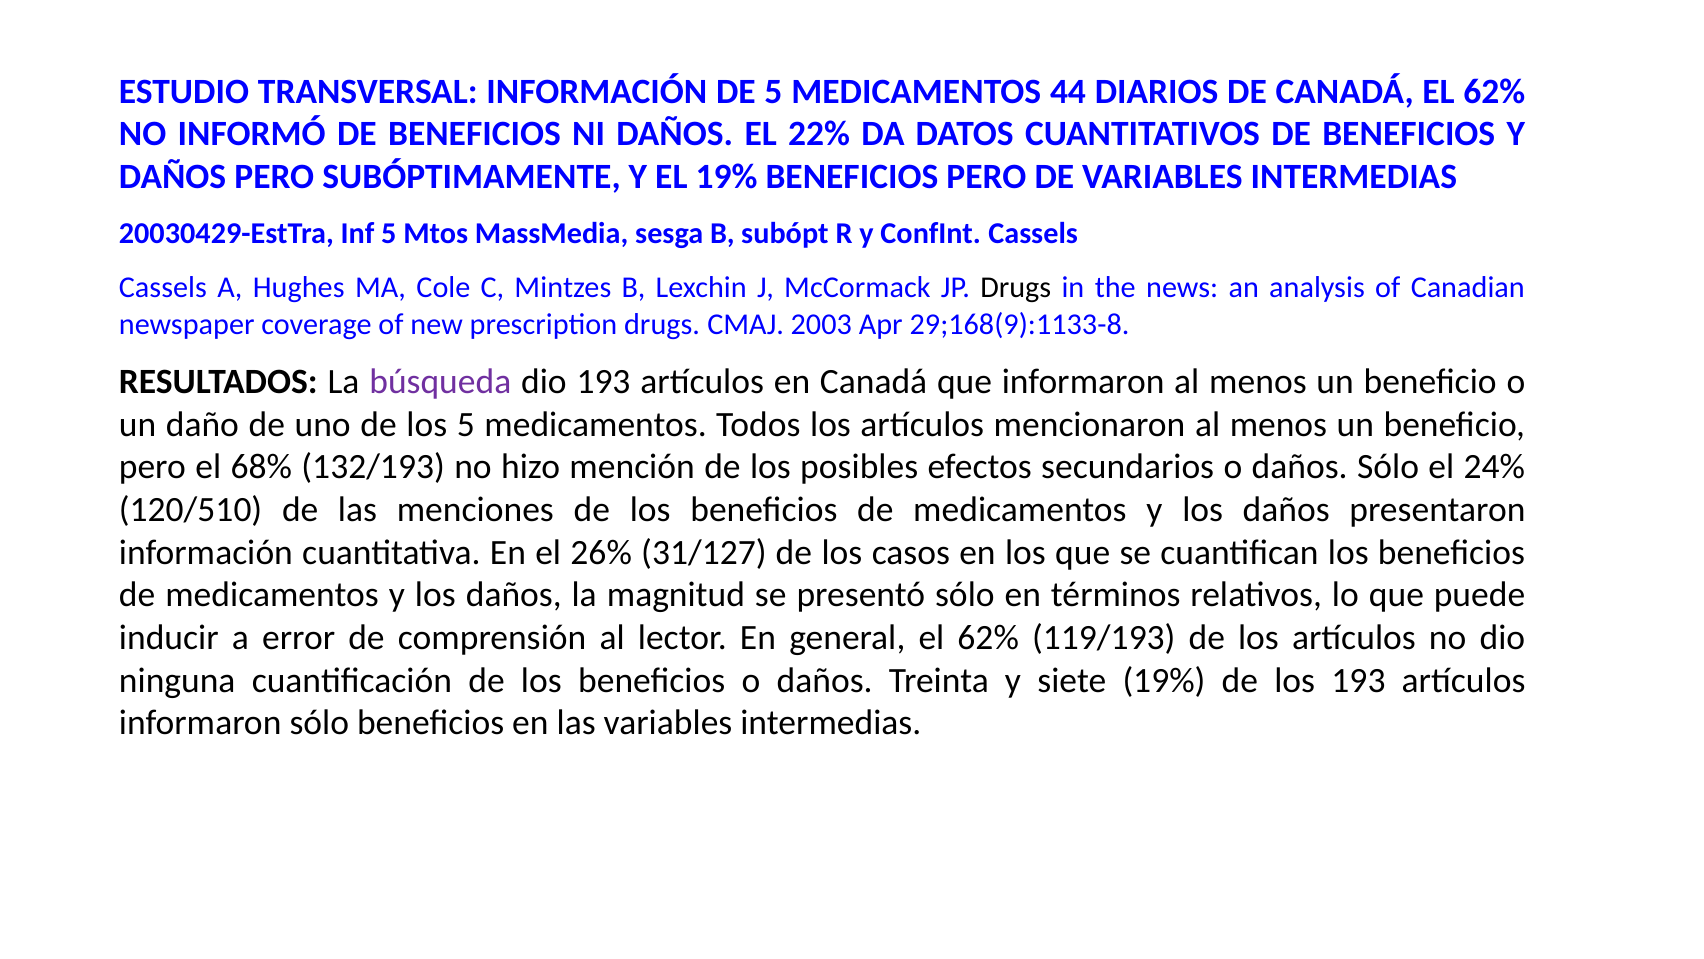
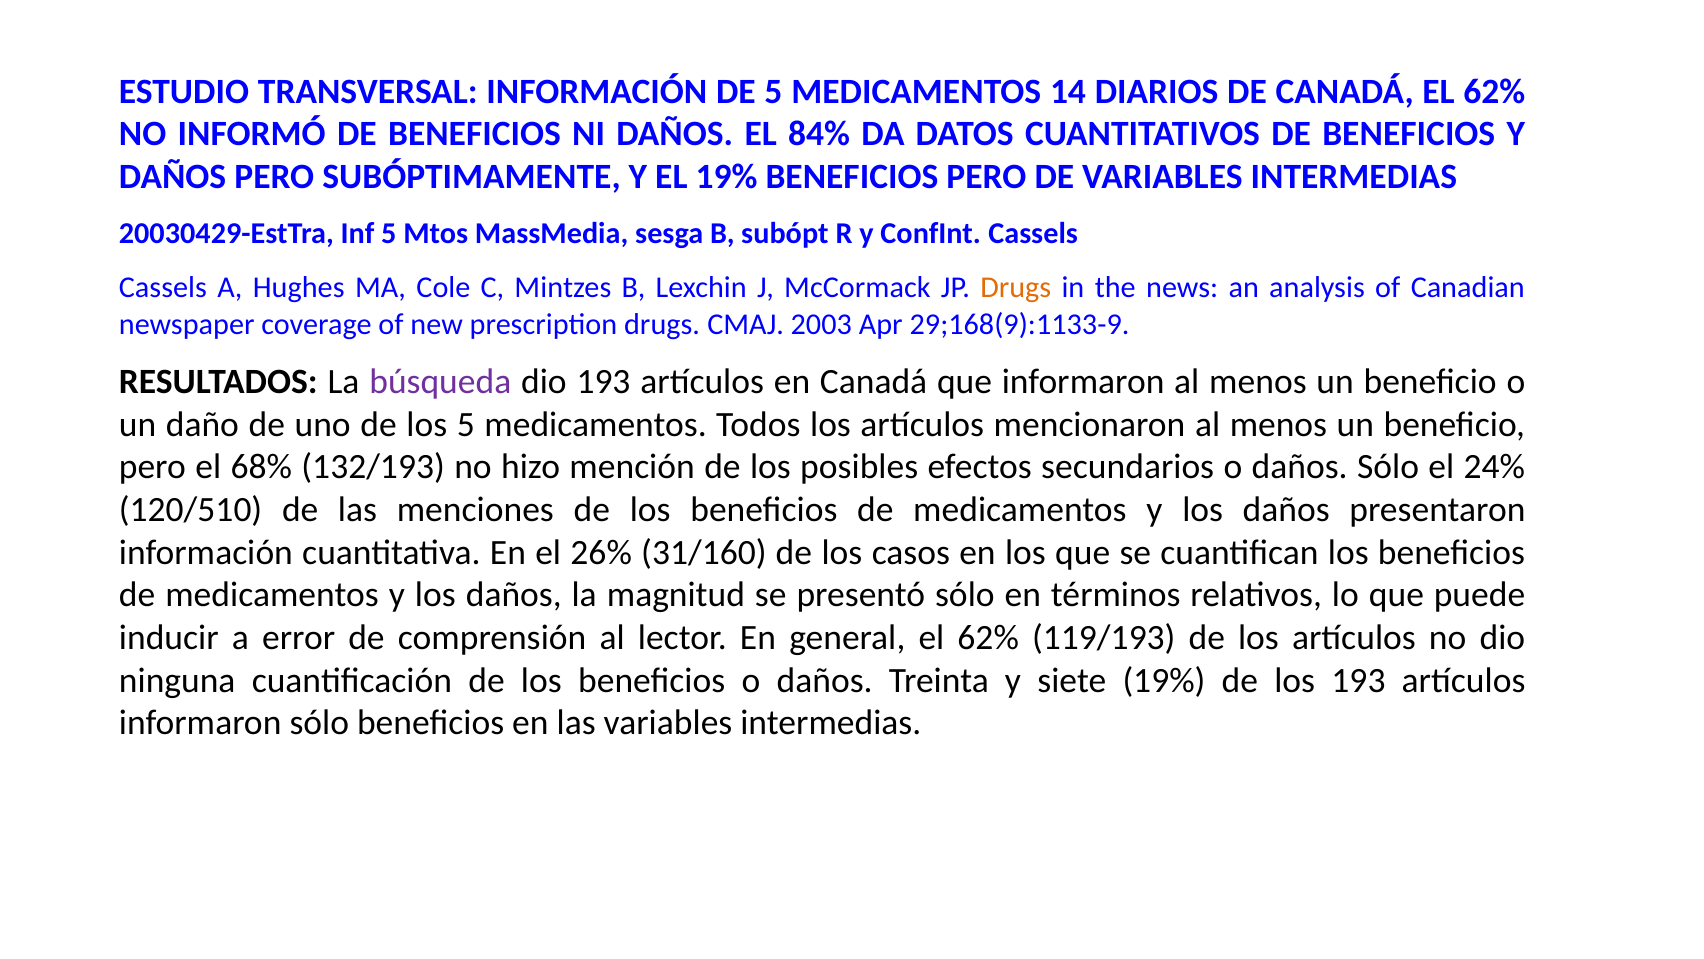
44: 44 -> 14
22%: 22% -> 84%
Drugs at (1016, 288) colour: black -> orange
29;168(9):1133-8: 29;168(9):1133-8 -> 29;168(9):1133-9
31/127: 31/127 -> 31/160
